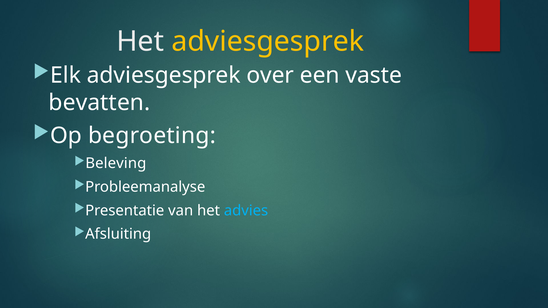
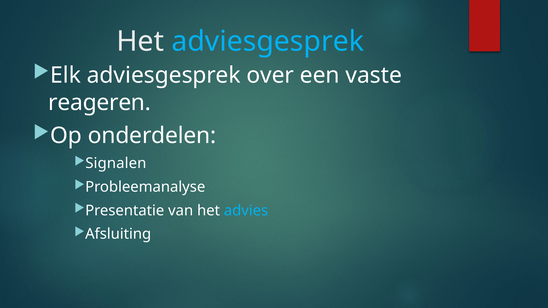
adviesgesprek at (268, 42) colour: yellow -> light blue
bevatten: bevatten -> reageren
begroeting: begroeting -> onderdelen
Beleving: Beleving -> Signalen
